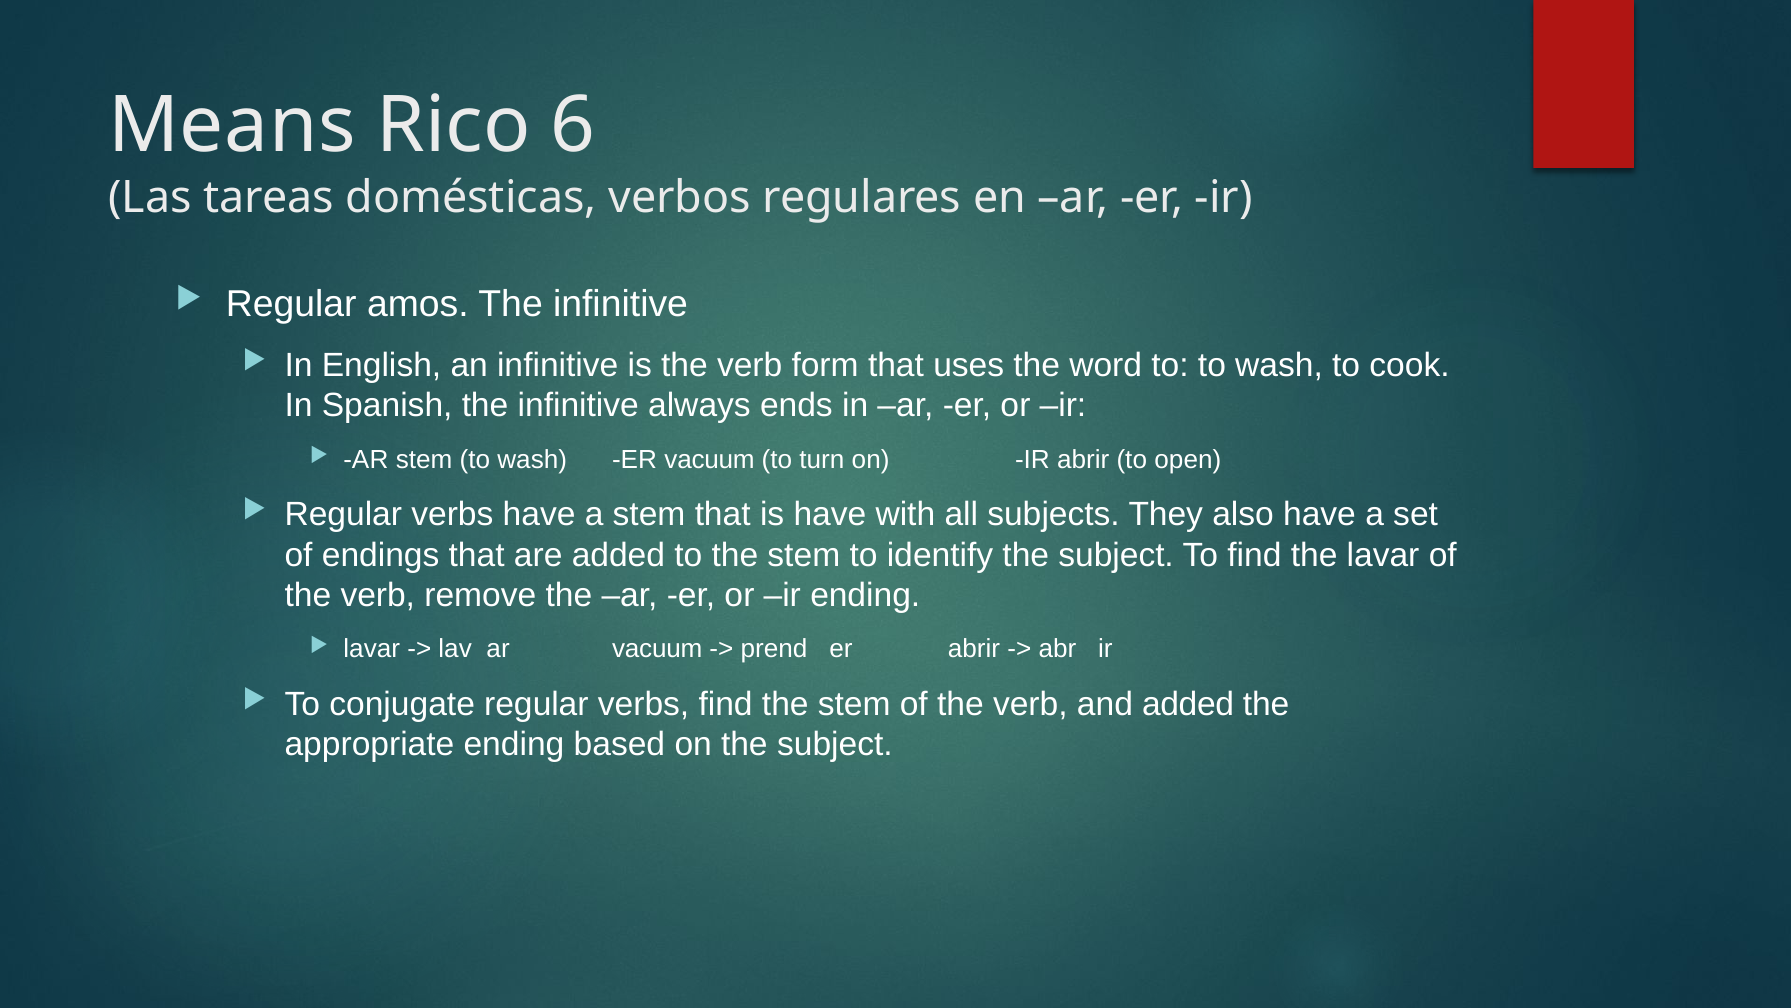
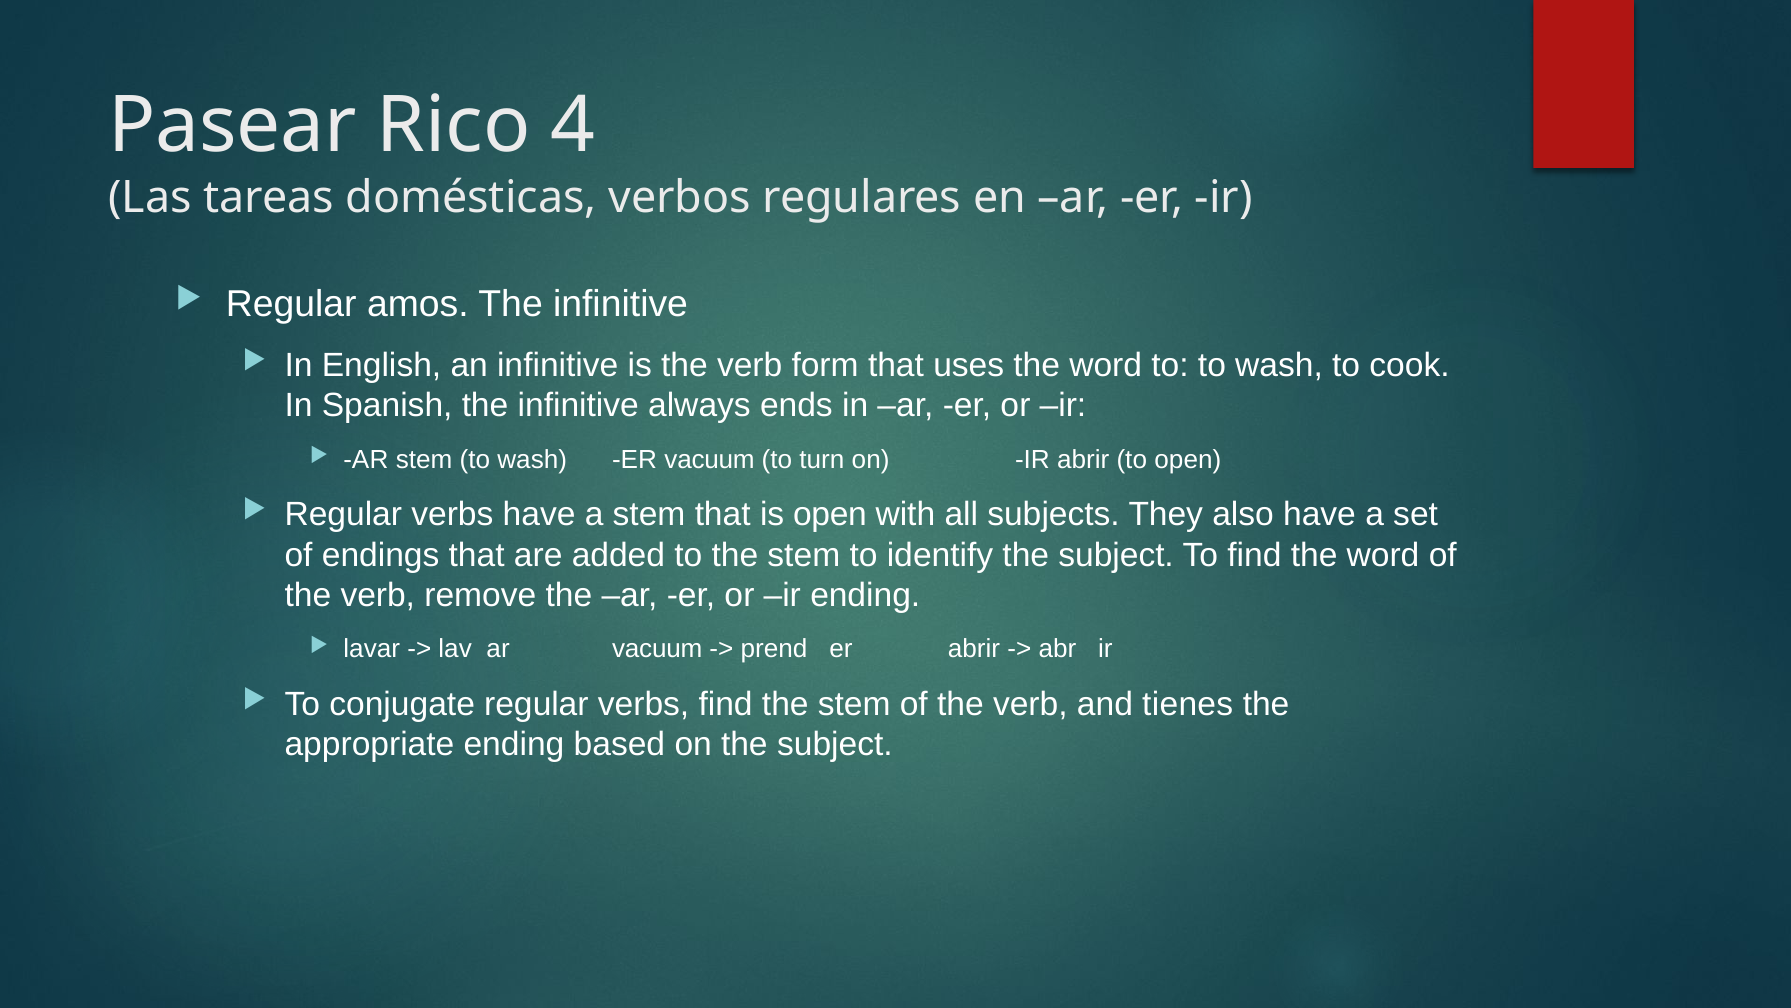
Means: Means -> Pasear
6: 6 -> 4
is have: have -> open
find the lavar: lavar -> word
and added: added -> tienes
